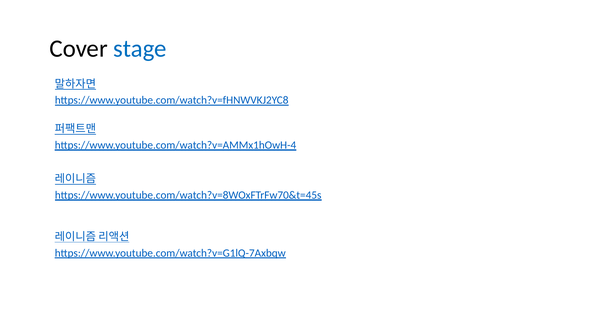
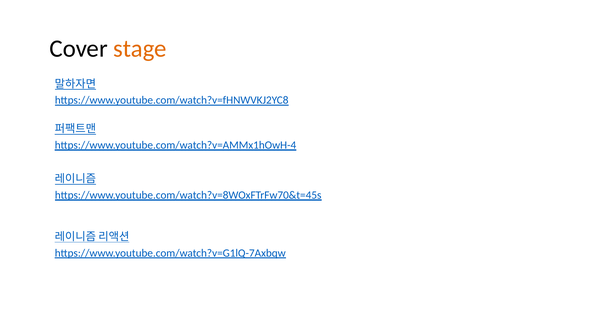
stage colour: blue -> orange
